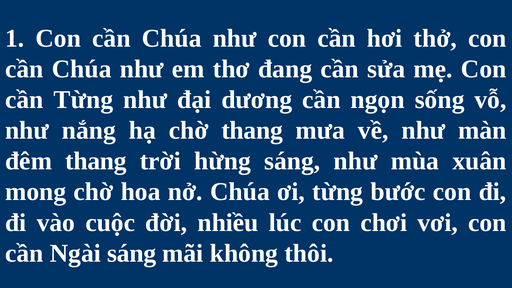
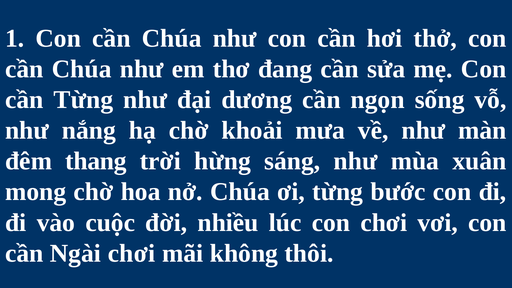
chờ thang: thang -> khoải
Ngài sáng: sáng -> chơi
